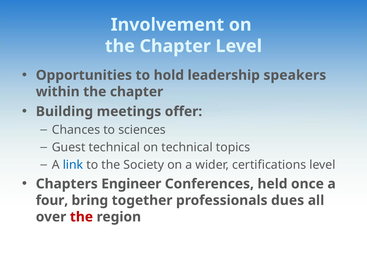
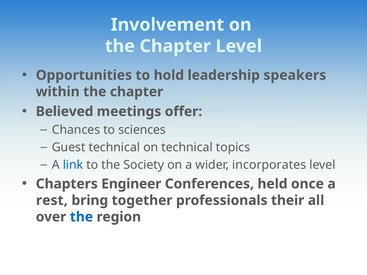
Building: Building -> Believed
certifications: certifications -> incorporates
four: four -> rest
dues: dues -> their
the at (81, 217) colour: red -> blue
